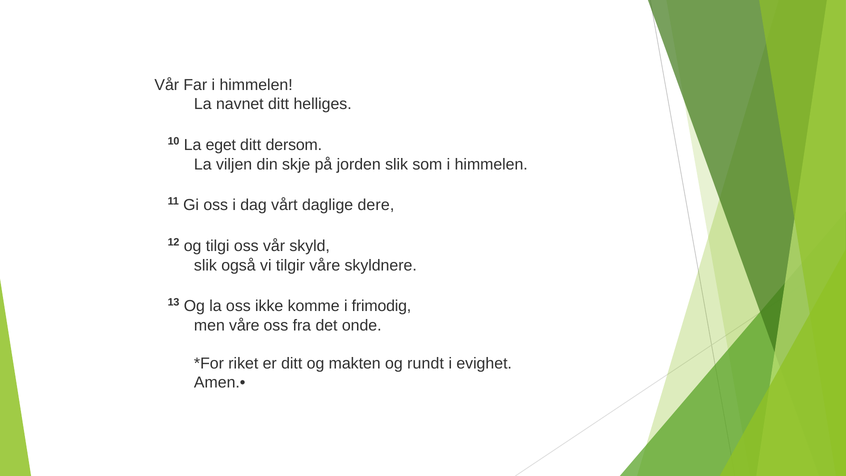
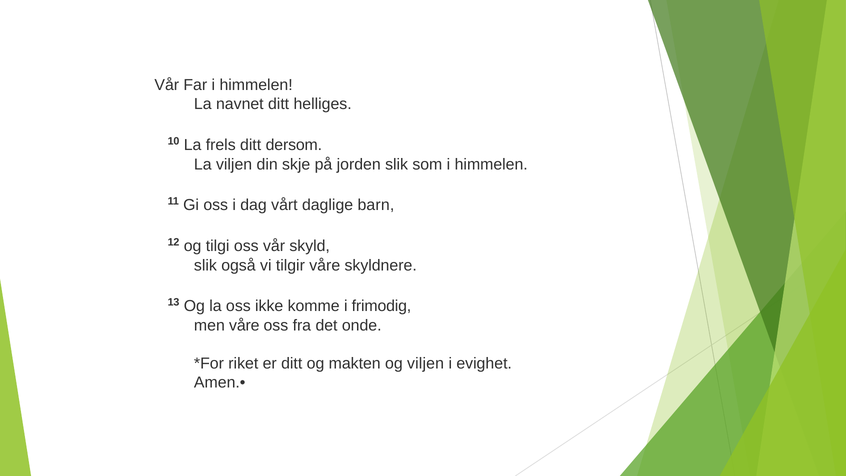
eget: eget -> frels
dere: dere -> barn
og rundt: rundt -> viljen
